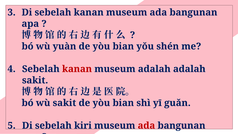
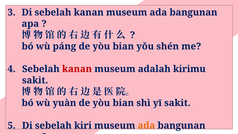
yuàn: yuàn -> páng
adalah adalah: adalah -> kirimu
wù sakit: sakit -> yuàn
yī guǎn: guǎn -> sakit
ada at (146, 125) colour: red -> orange
